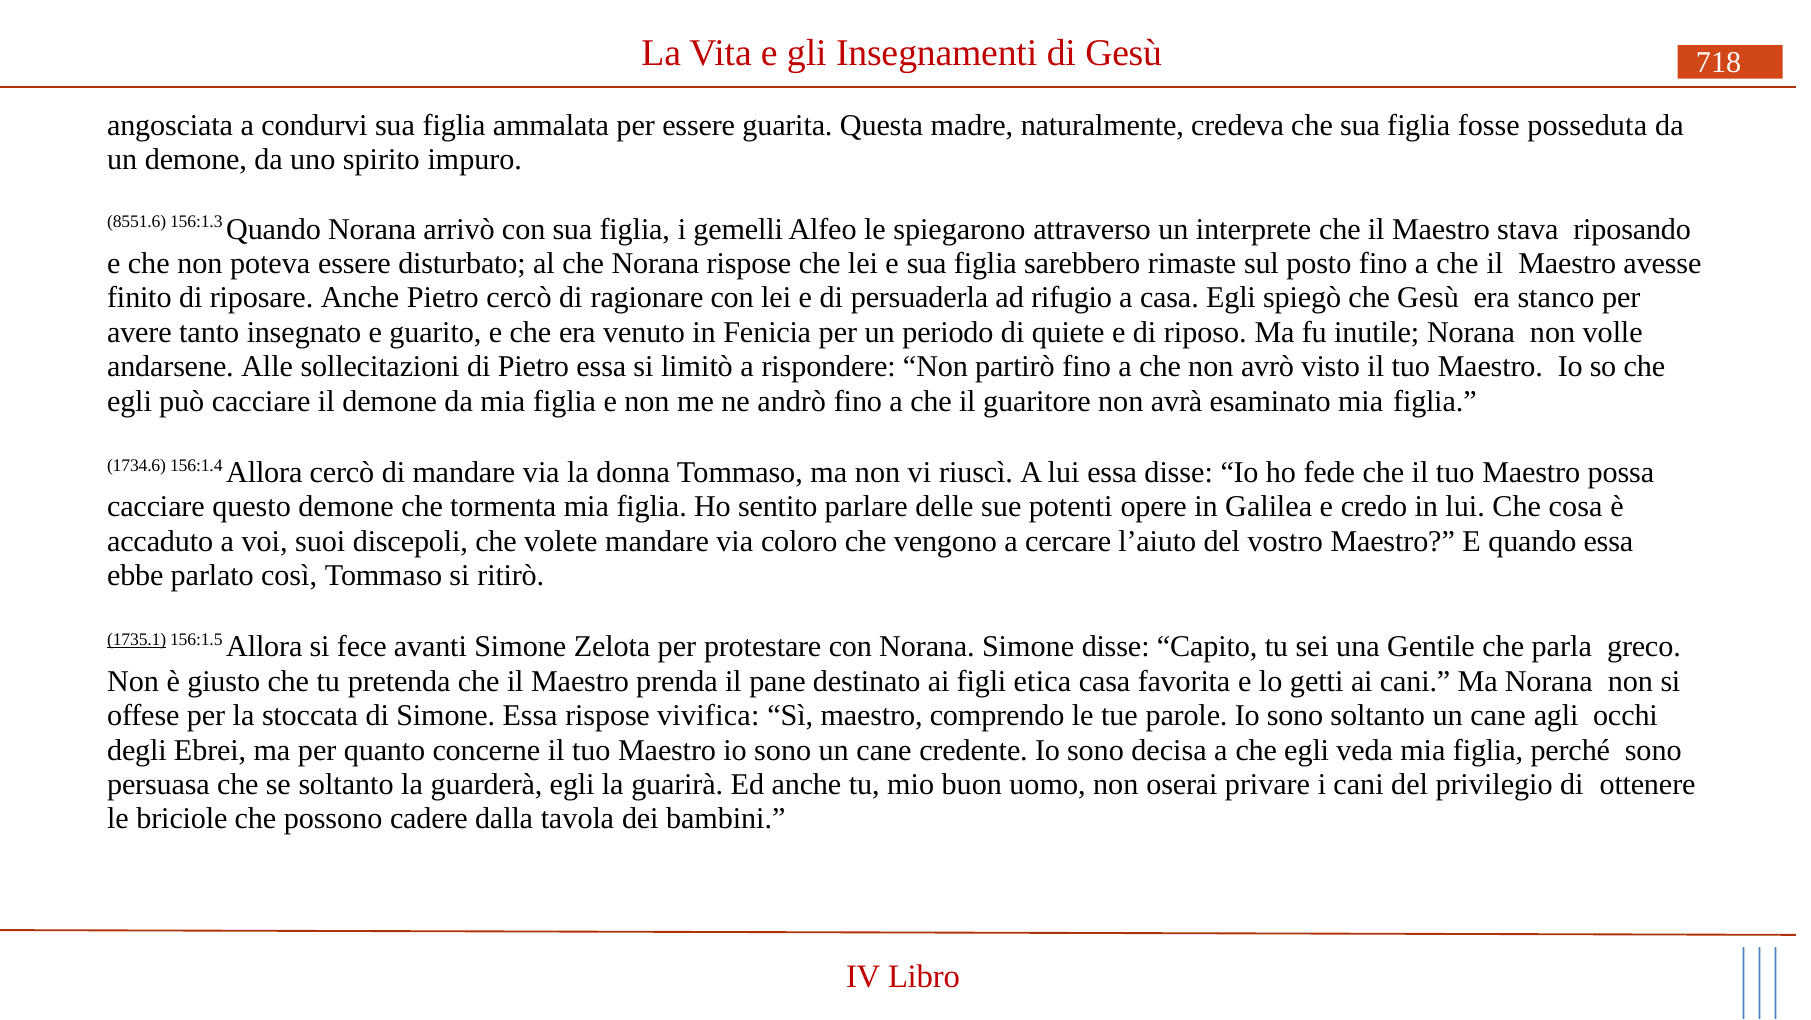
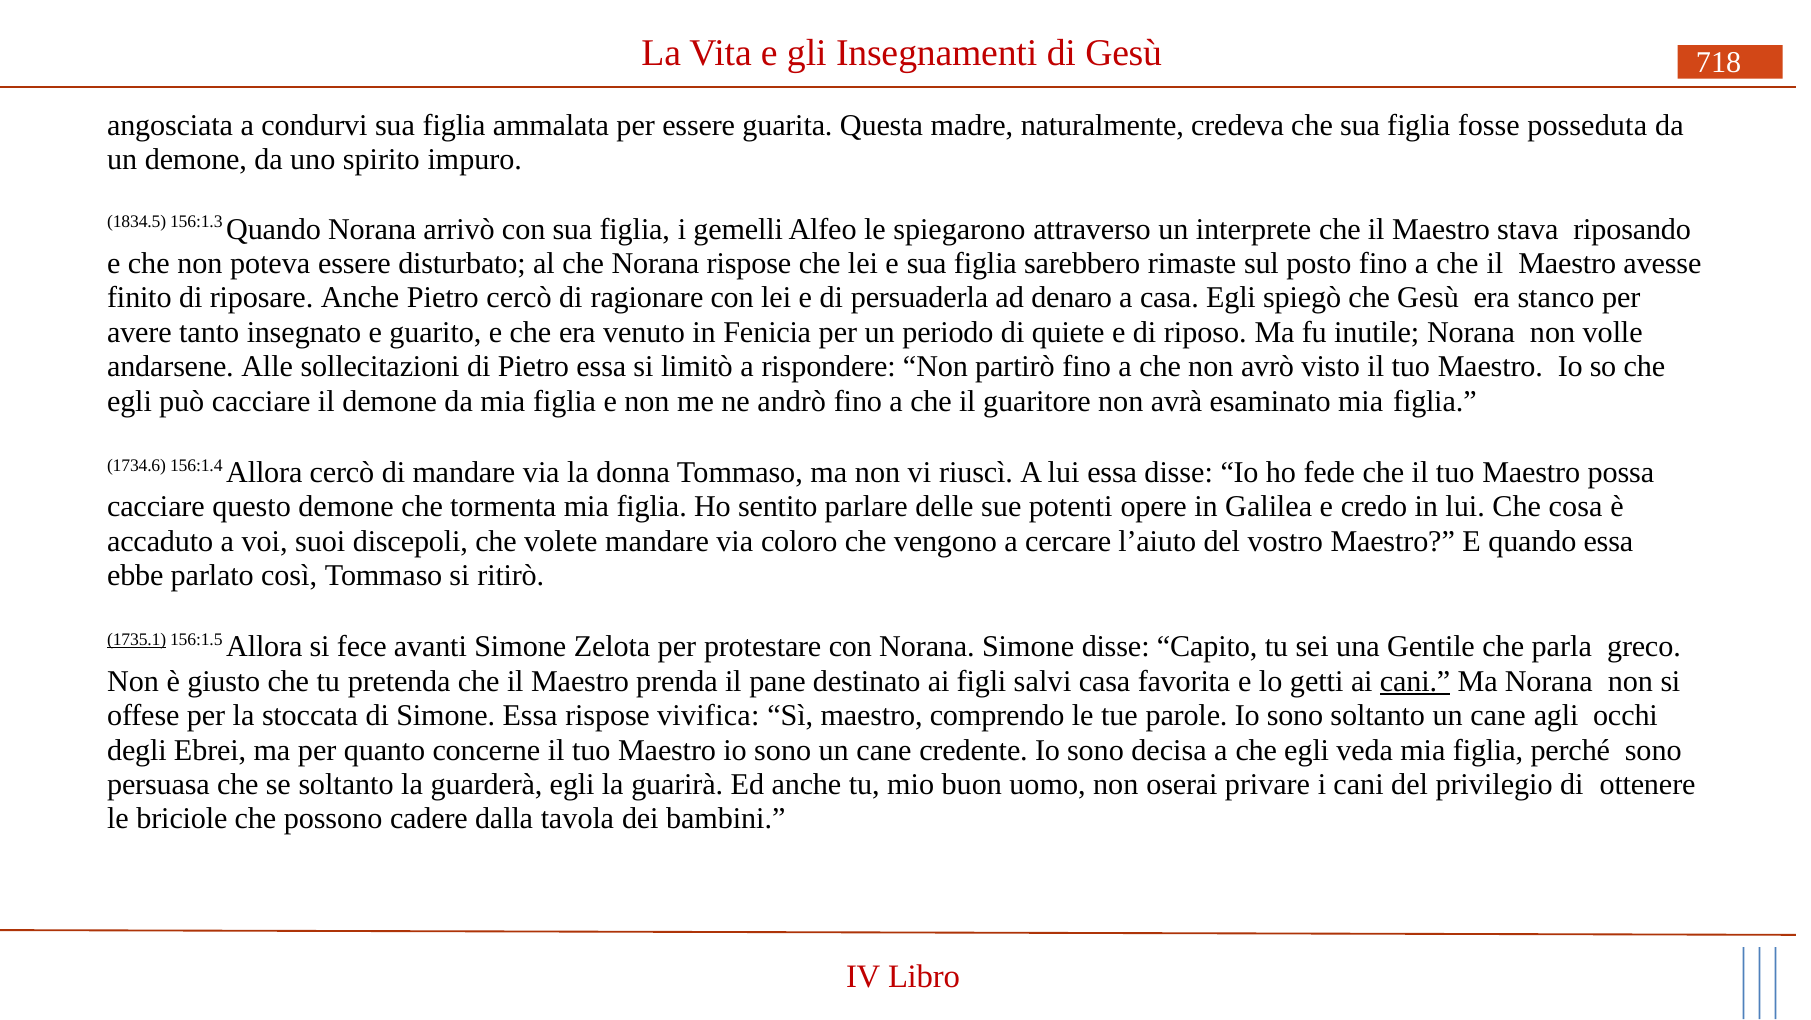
8551.6: 8551.6 -> 1834.5
rifugio: rifugio -> denaro
etica: etica -> salvi
cani at (1415, 681) underline: none -> present
